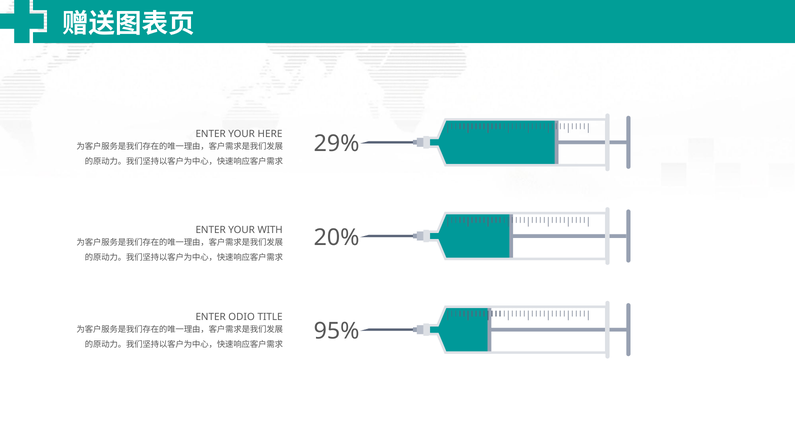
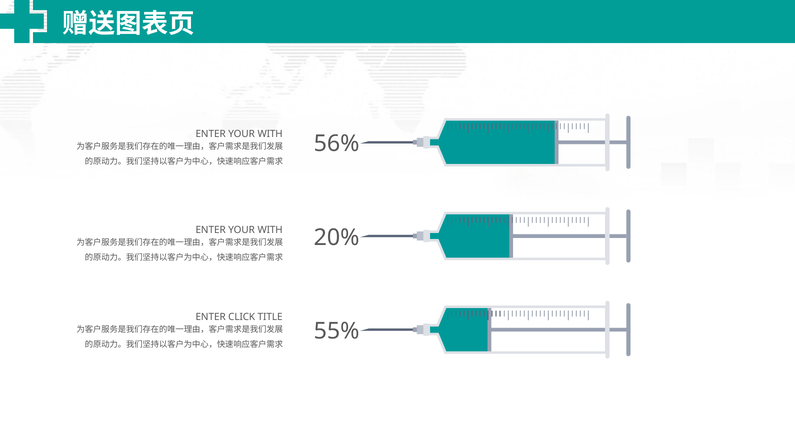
HERE at (270, 134): HERE -> WITH
29%: 29% -> 56%
ODIO: ODIO -> CLICK
95%: 95% -> 55%
